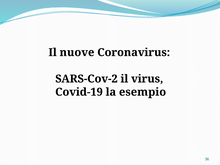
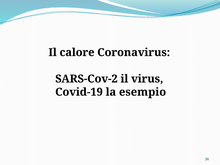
nuove: nuove -> calore
